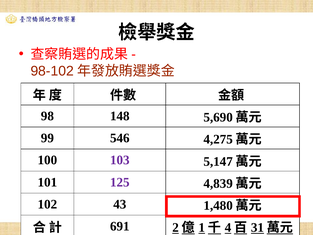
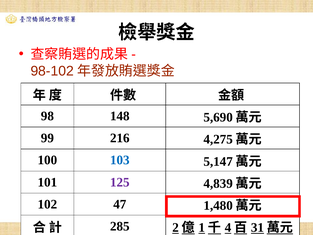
546: 546 -> 216
103 colour: purple -> blue
43: 43 -> 47
691: 691 -> 285
